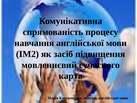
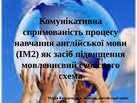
карта: карта -> схема
